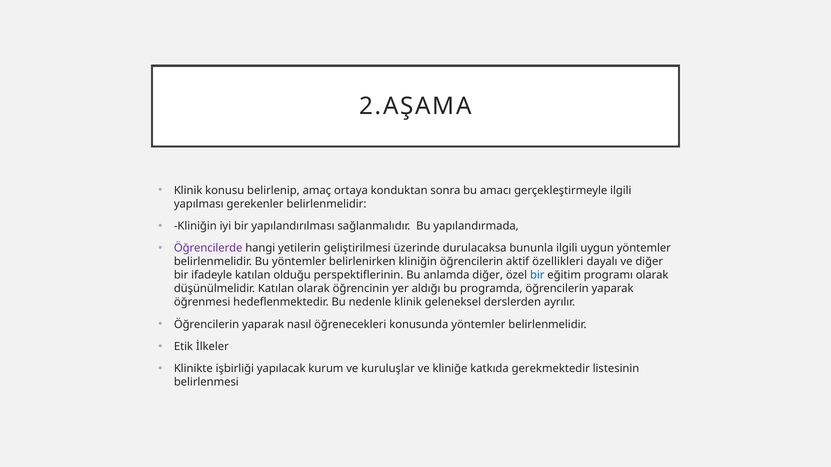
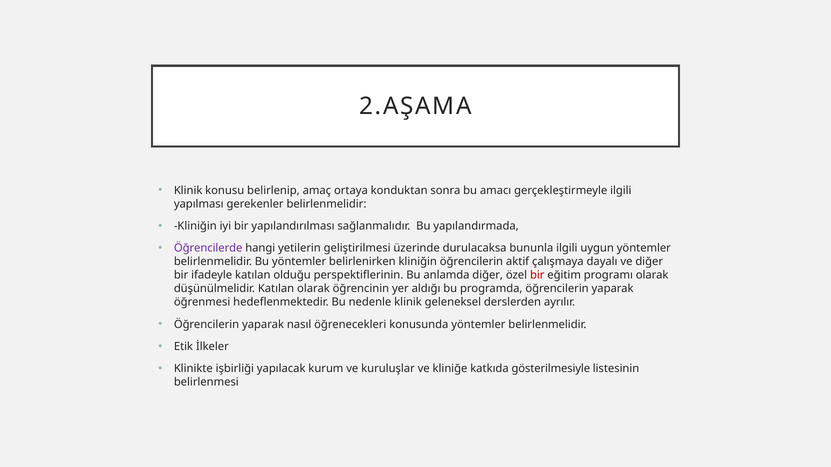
özellikleri: özellikleri -> çalışmaya
bir at (537, 275) colour: blue -> red
gerekmektedir: gerekmektedir -> gösterilmesiyle
